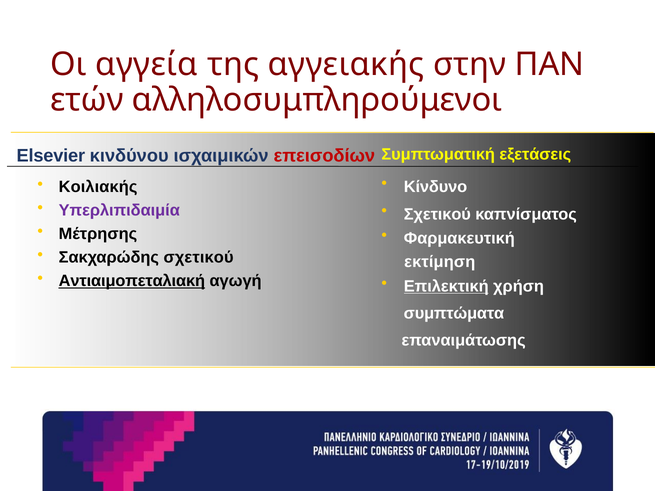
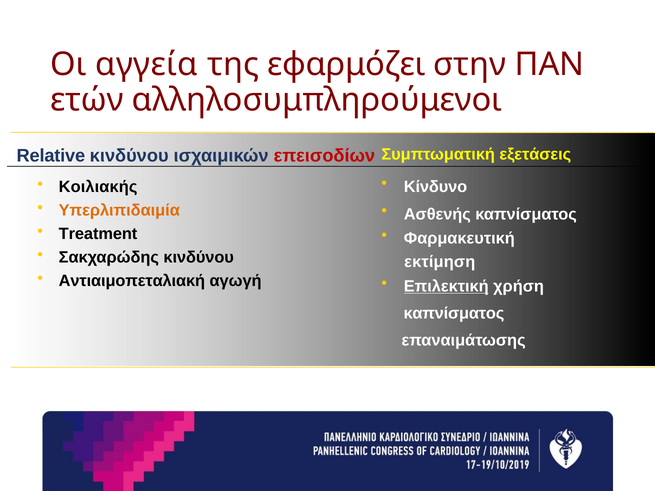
αγγειακής: αγγειακής -> εφαρμόζει
Elsevier: Elsevier -> Relative
Υπερλιπιδαιμία colour: purple -> orange
Σχετικού at (437, 214): Σχετικού -> Ασθενής
Μέτρησης: Μέτρησης -> Treatment
Σακχαρώδης σχετικού: σχετικού -> κινδύνου
Αντιαιμοπεταλιακή underline: present -> none
συμπτώματα at (454, 313): συμπτώματα -> καπνίσματος
